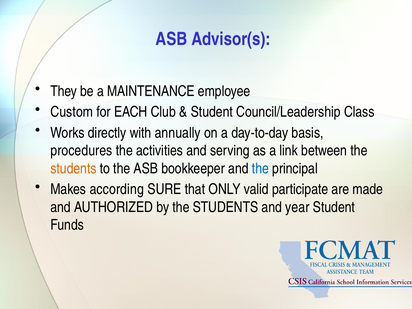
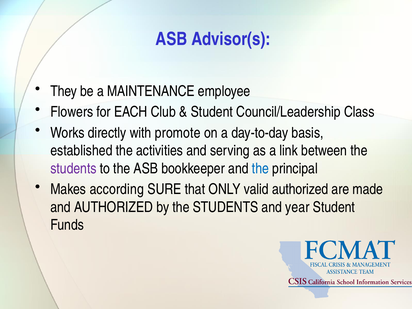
Custom: Custom -> Flowers
annually: annually -> promote
procedures: procedures -> established
students at (73, 169) colour: orange -> purple
valid participate: participate -> authorized
